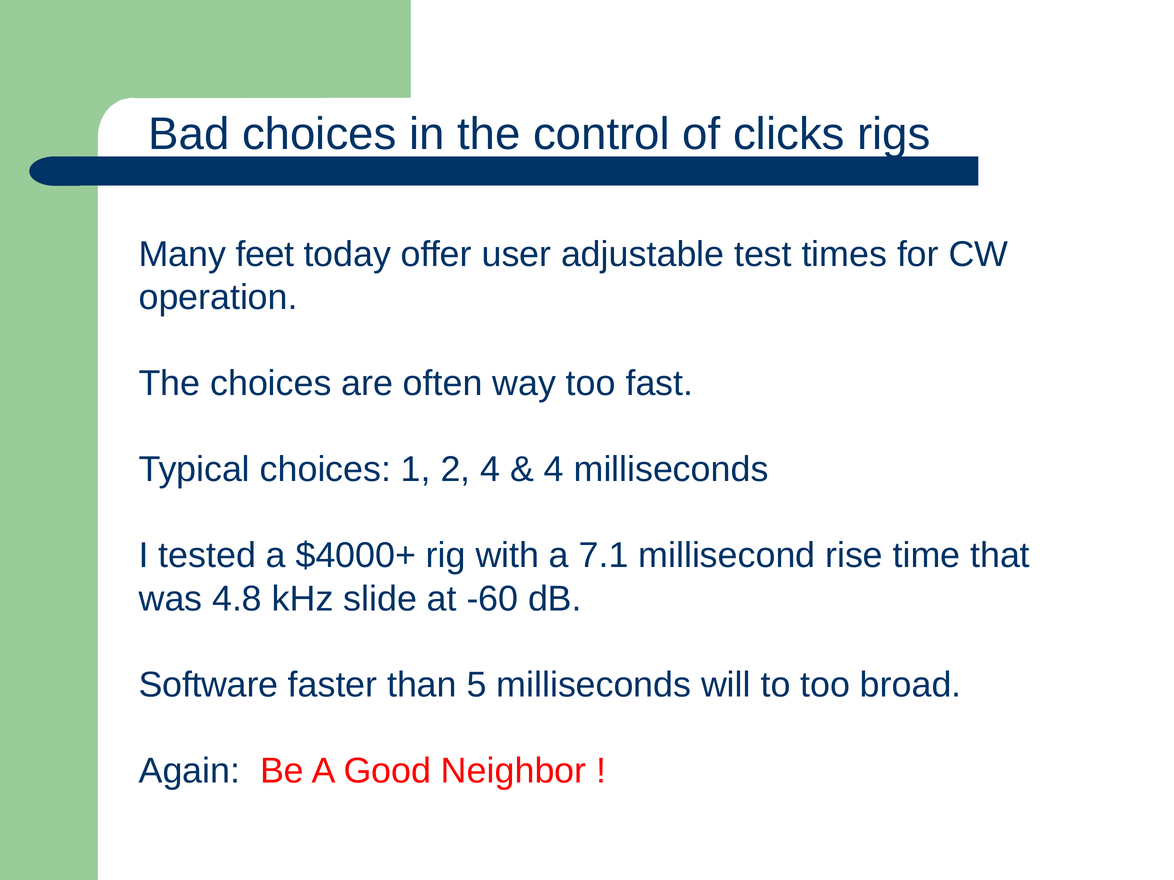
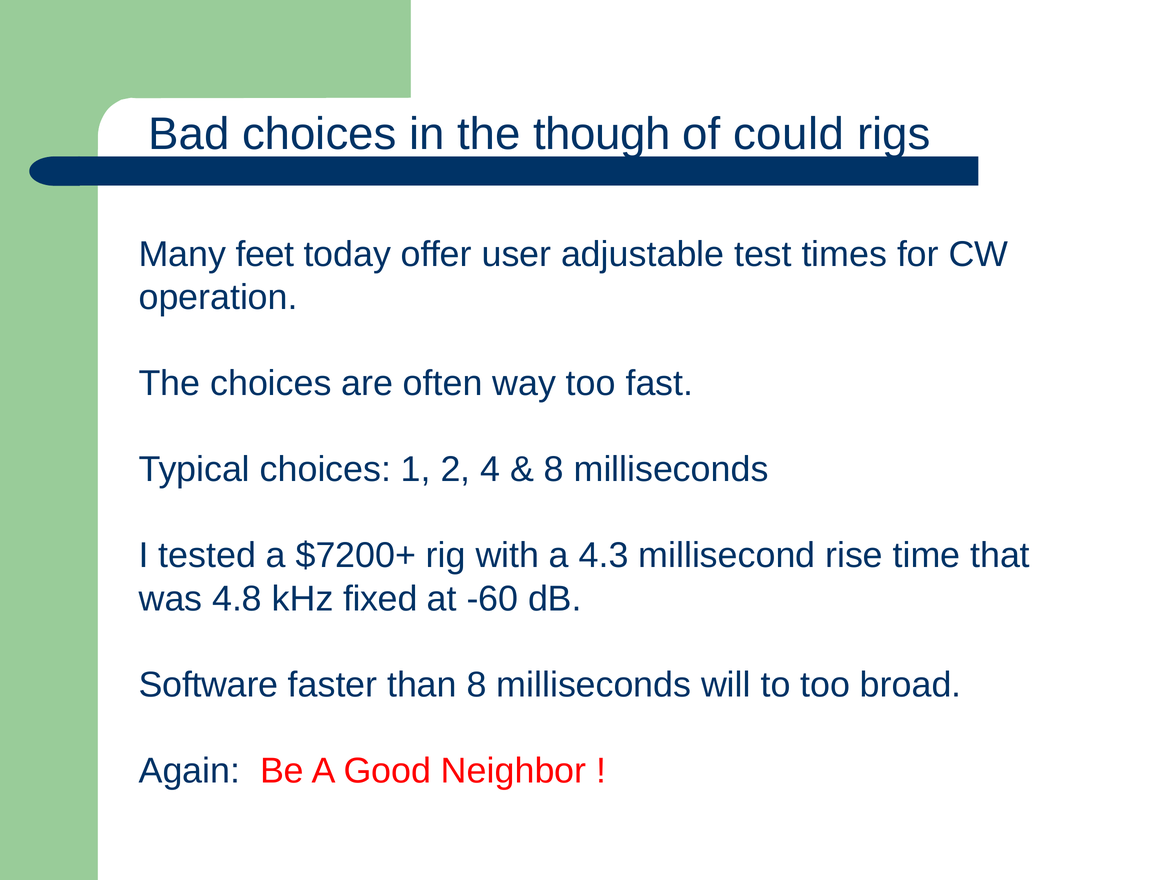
control: control -> though
clicks: clicks -> could
4 at (554, 470): 4 -> 8
$4000+: $4000+ -> $7200+
7.1: 7.1 -> 4.3
slide: slide -> fixed
than 5: 5 -> 8
